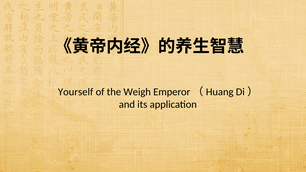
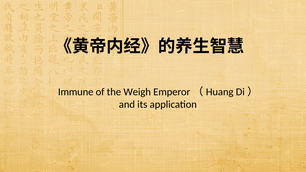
Yourself: Yourself -> Immune
